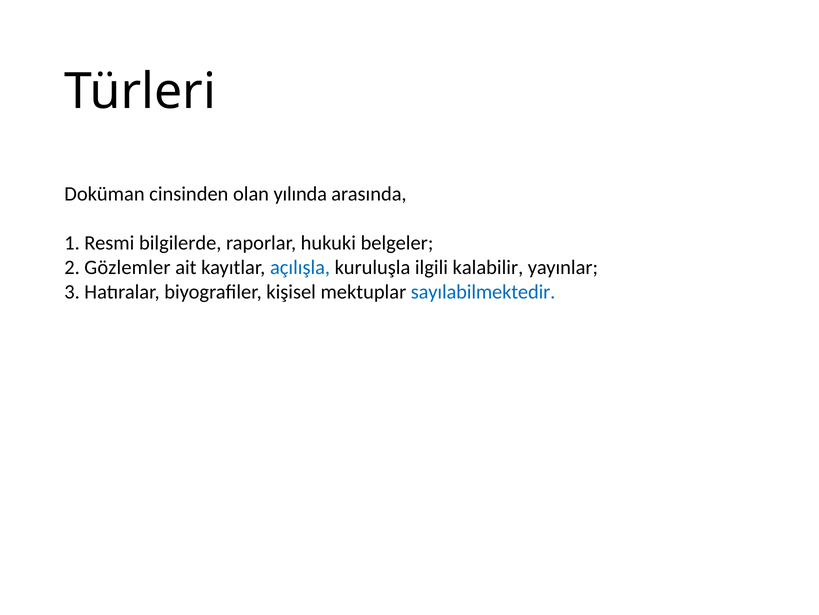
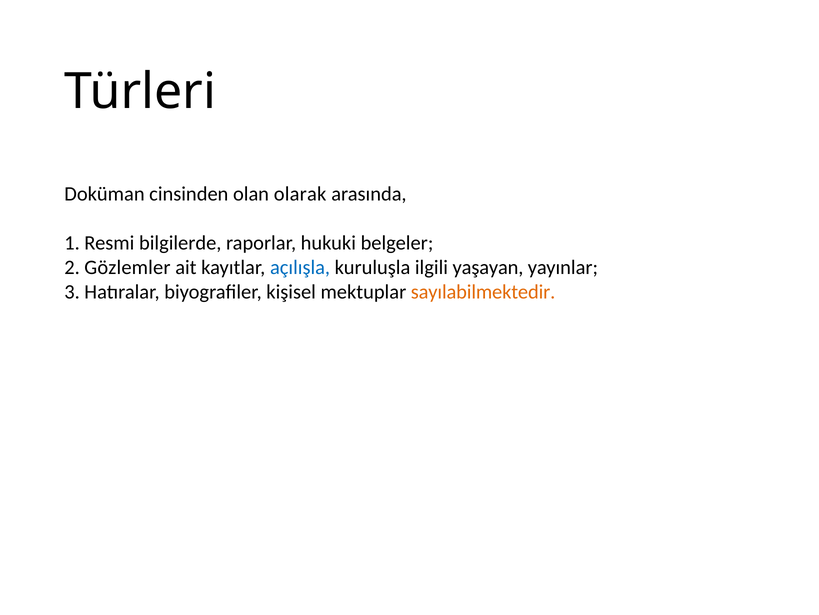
yılında: yılında -> olarak
kalabilir: kalabilir -> yaşayan
sayılabilmektedir colour: blue -> orange
